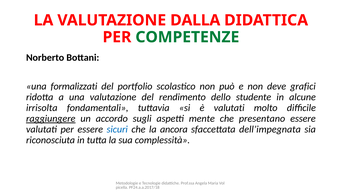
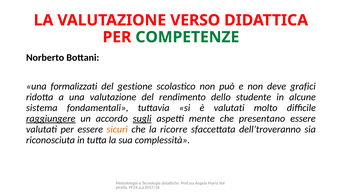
DALLA: DALLA -> VERSO
portfolio: portfolio -> gestione
irrisolta: irrisolta -> sistema
sugli underline: none -> present
sicuri colour: blue -> orange
ancora: ancora -> ricorre
dell’impegnata: dell’impegnata -> dell’troveranno
